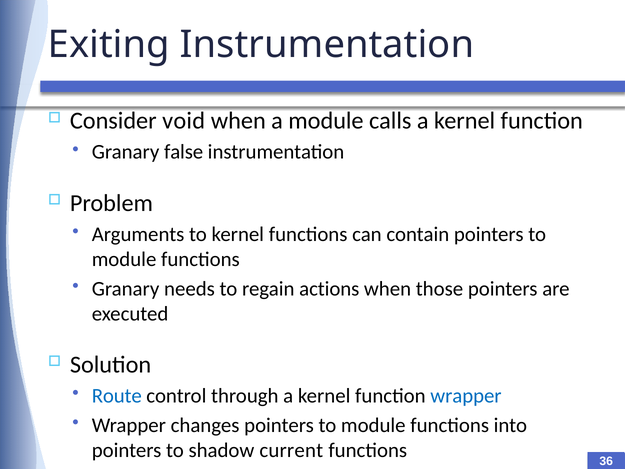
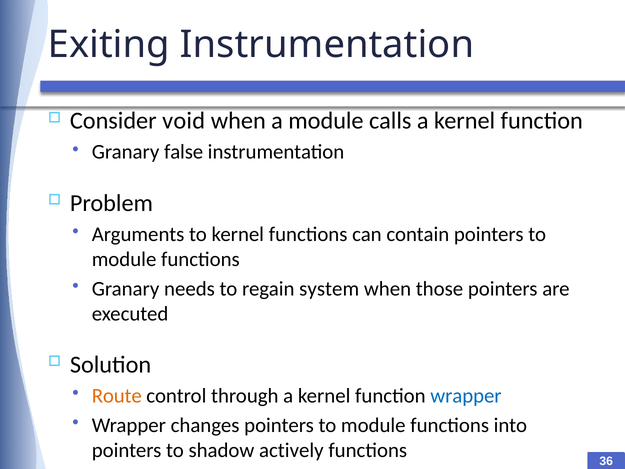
actions: actions -> system
Route colour: blue -> orange
current: current -> actively
